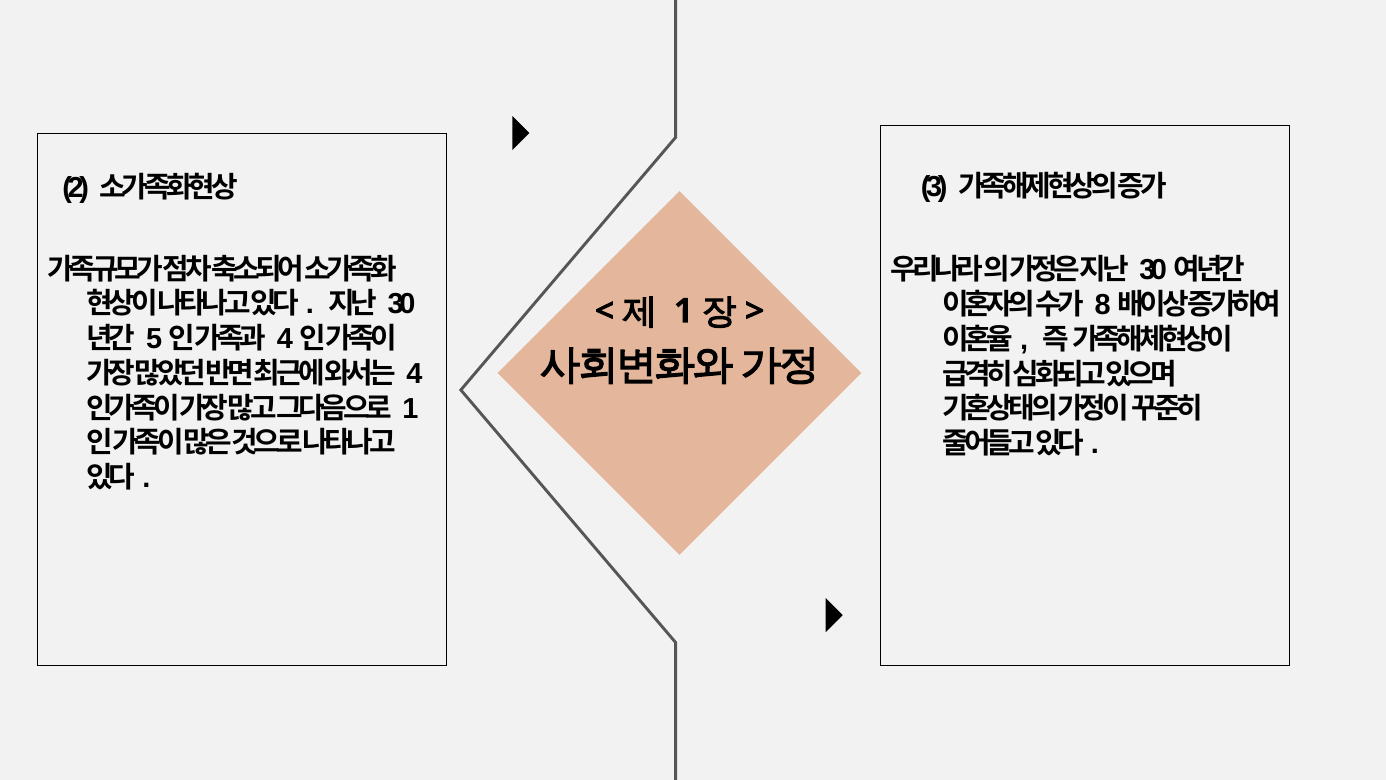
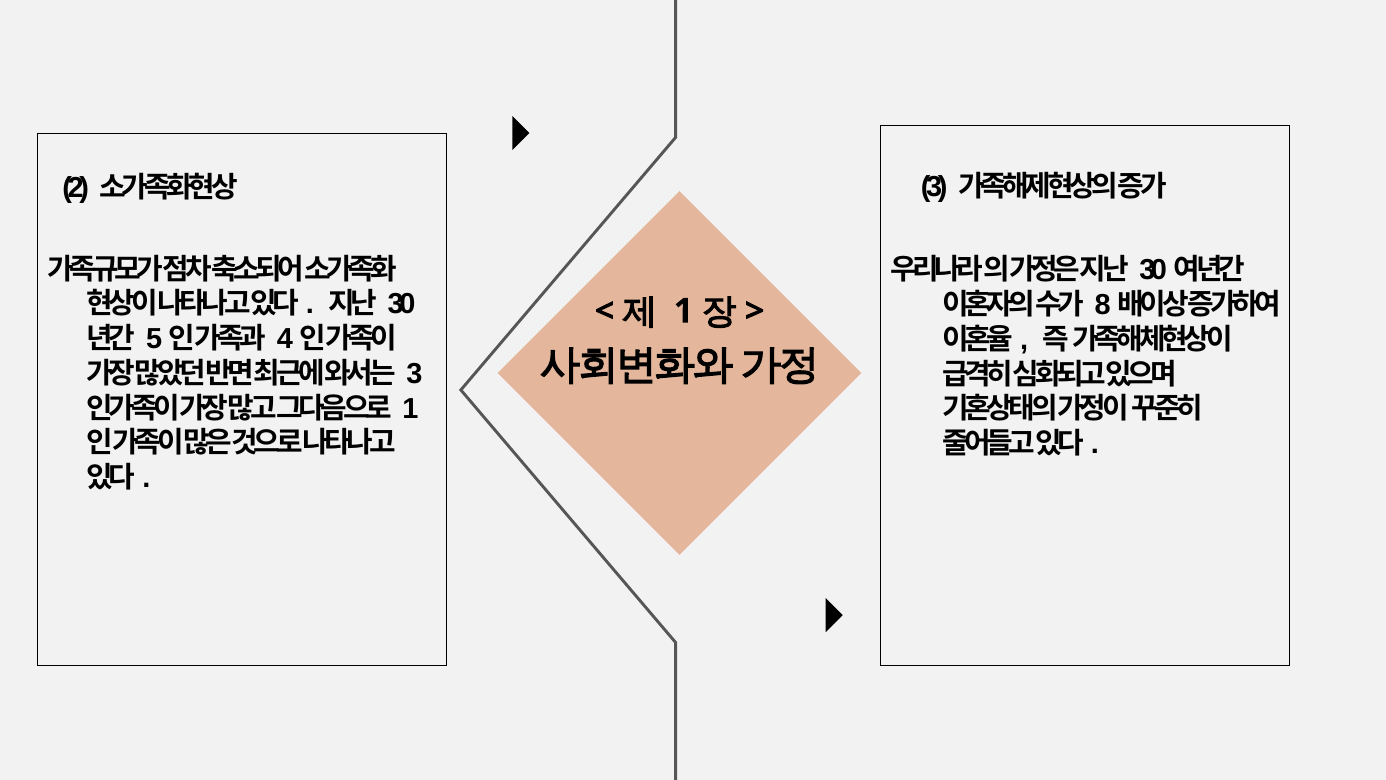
4 at (414, 374): 4 -> 3
